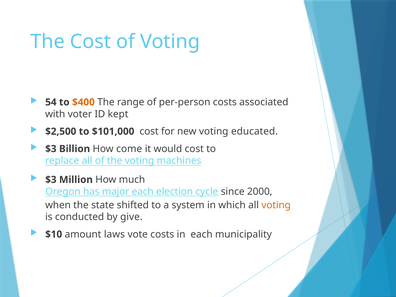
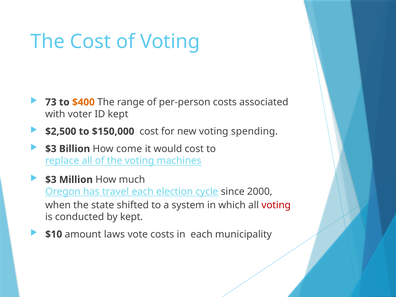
54: 54 -> 73
$101,000: $101,000 -> $150,000
educated: educated -> spending
major: major -> travel
voting at (276, 205) colour: orange -> red
by give: give -> kept
